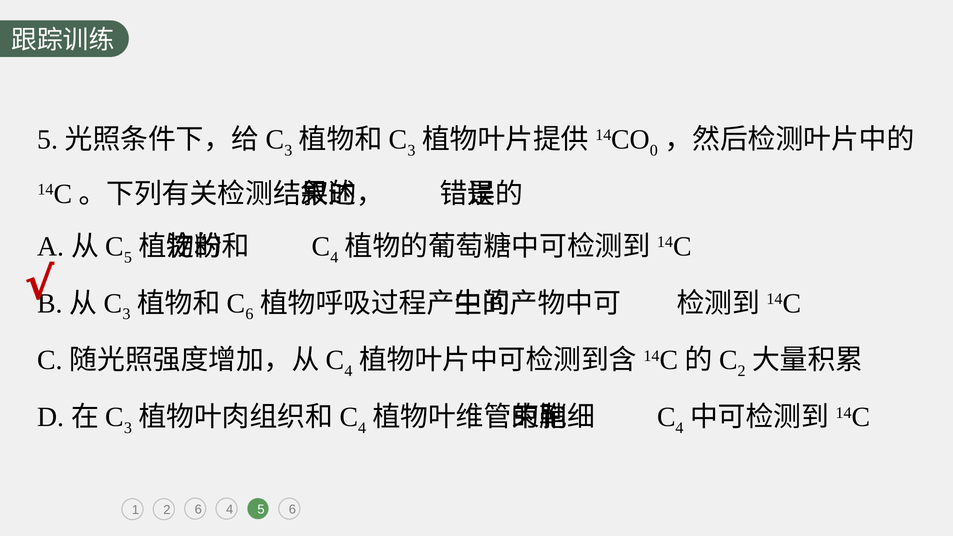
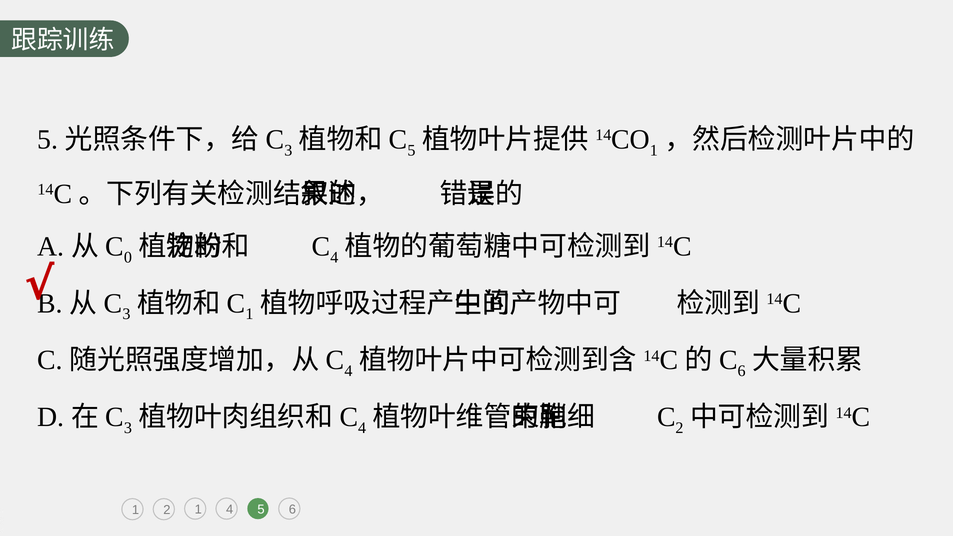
3 at (411, 150): 3 -> 5
0 at (654, 150): 0 -> 1
5 at (128, 257): 5 -> 0
6 at (249, 314): 6 -> 1
2 at (742, 371): 2 -> 6
4 at (679, 428): 4 -> 2
2 6: 6 -> 1
